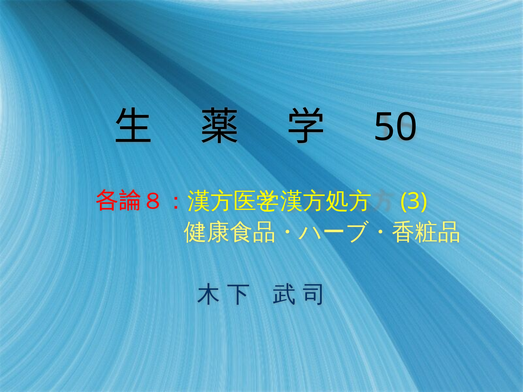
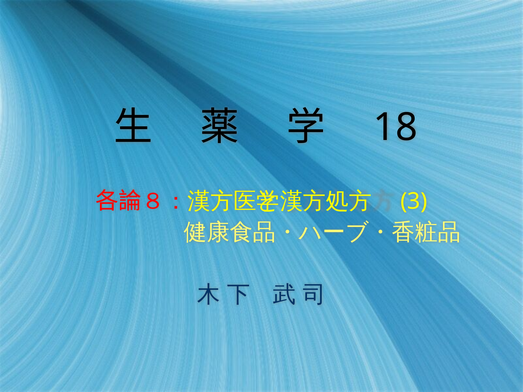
50: 50 -> 18
